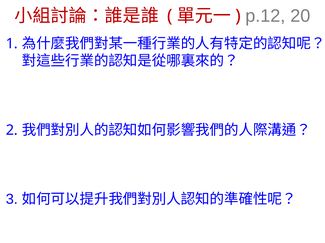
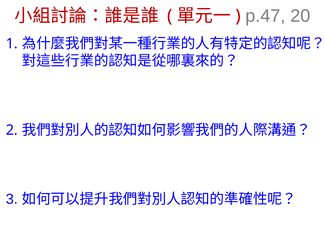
p.12: p.12 -> p.47
